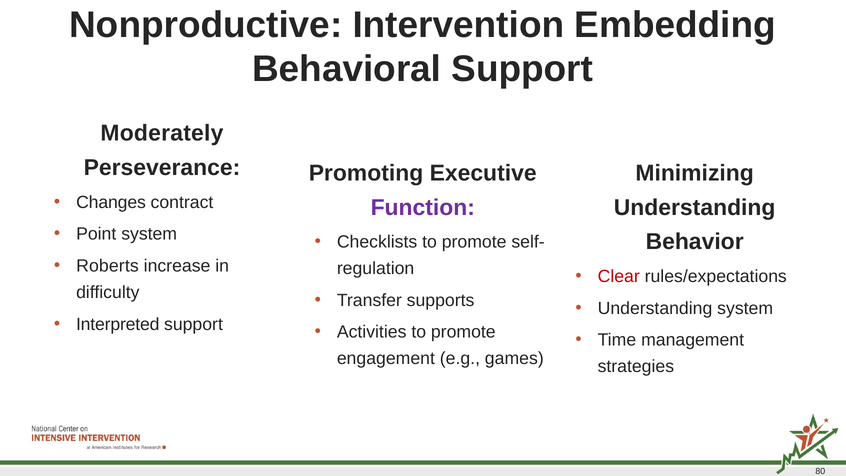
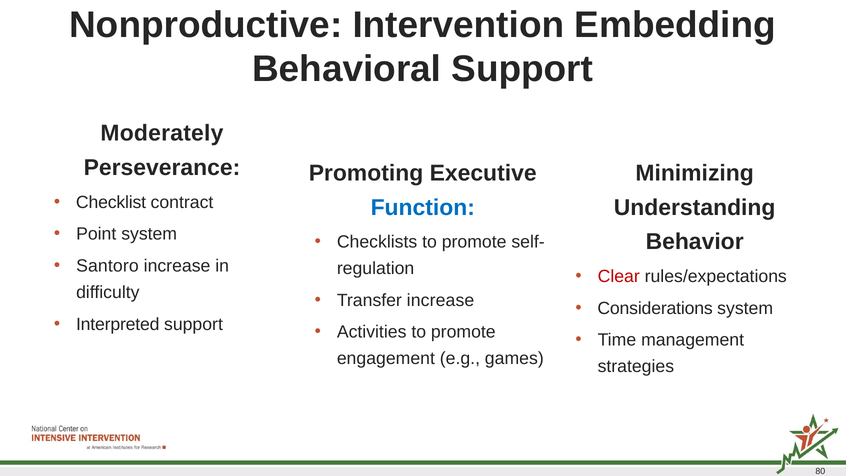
Changes: Changes -> Checklist
Function colour: purple -> blue
Roberts: Roberts -> Santoro
Transfer supports: supports -> increase
Understanding at (655, 308): Understanding -> Considerations
